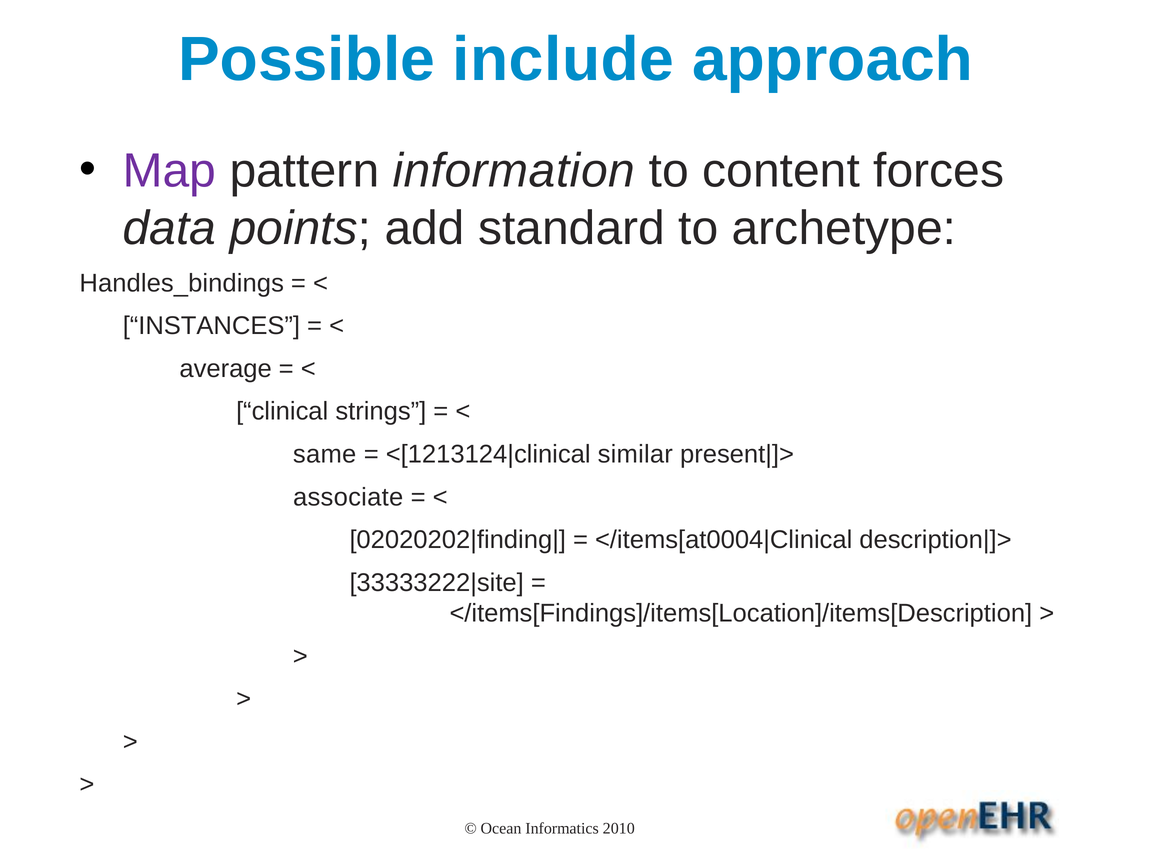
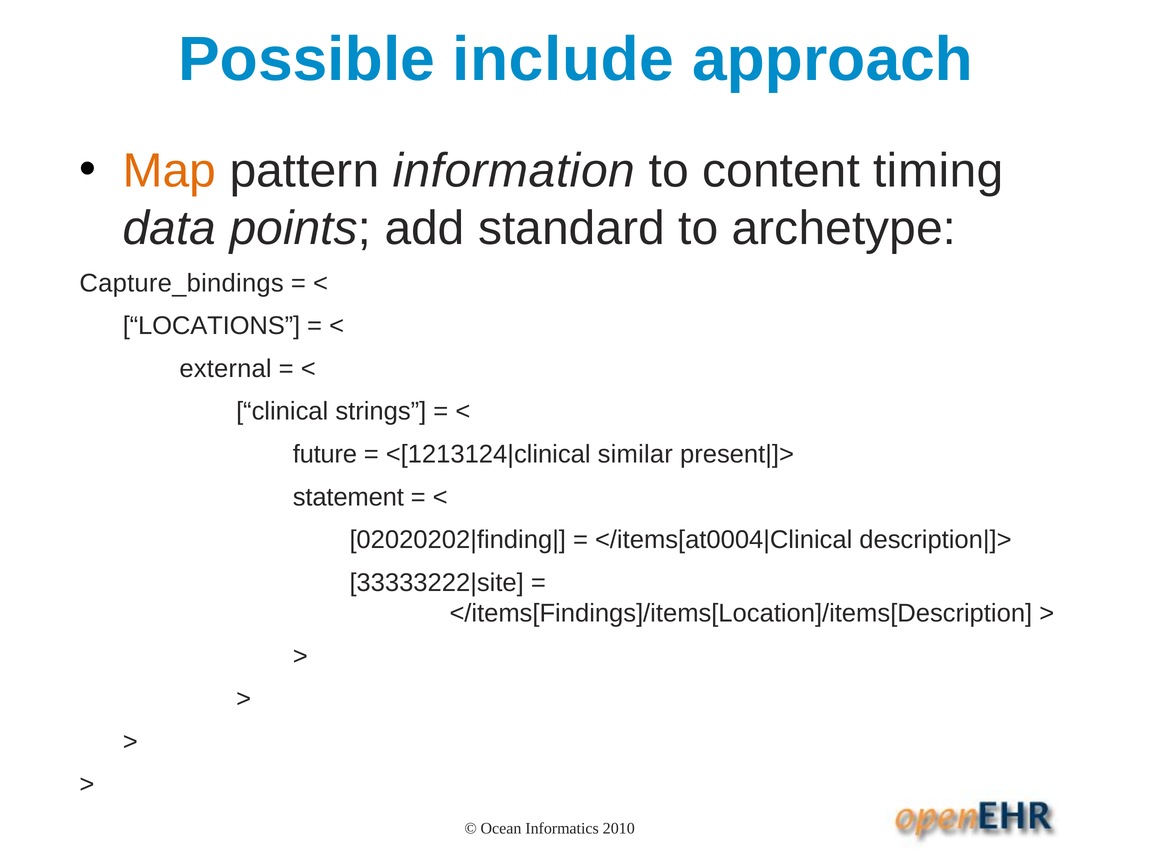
Map colour: purple -> orange
forces: forces -> timing
Handles_bindings: Handles_bindings -> Capture_bindings
INSTANCES: INSTANCES -> LOCATIONS
average: average -> external
same: same -> future
associate: associate -> statement
